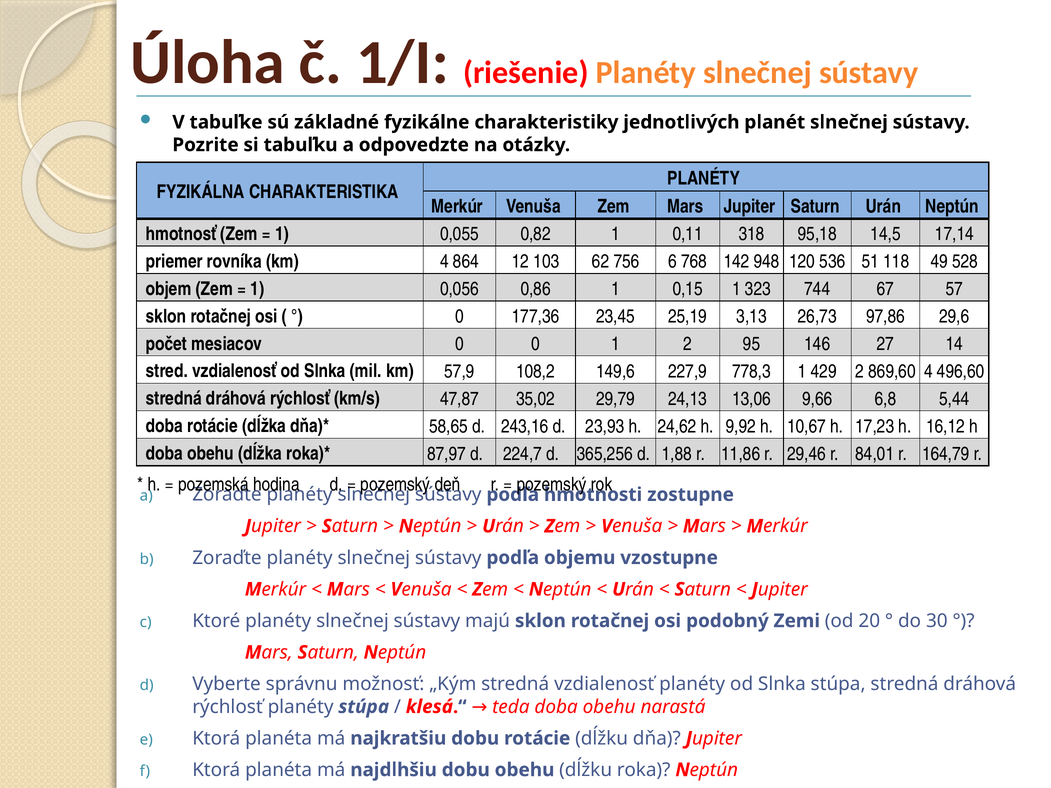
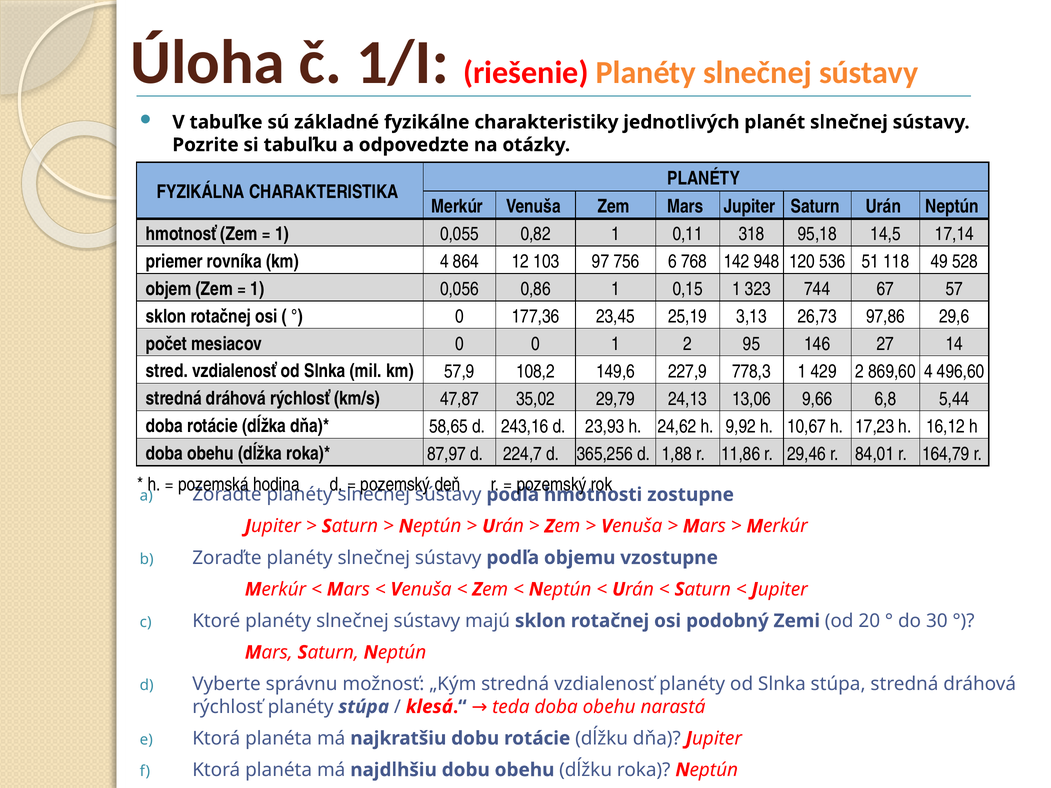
62: 62 -> 97
